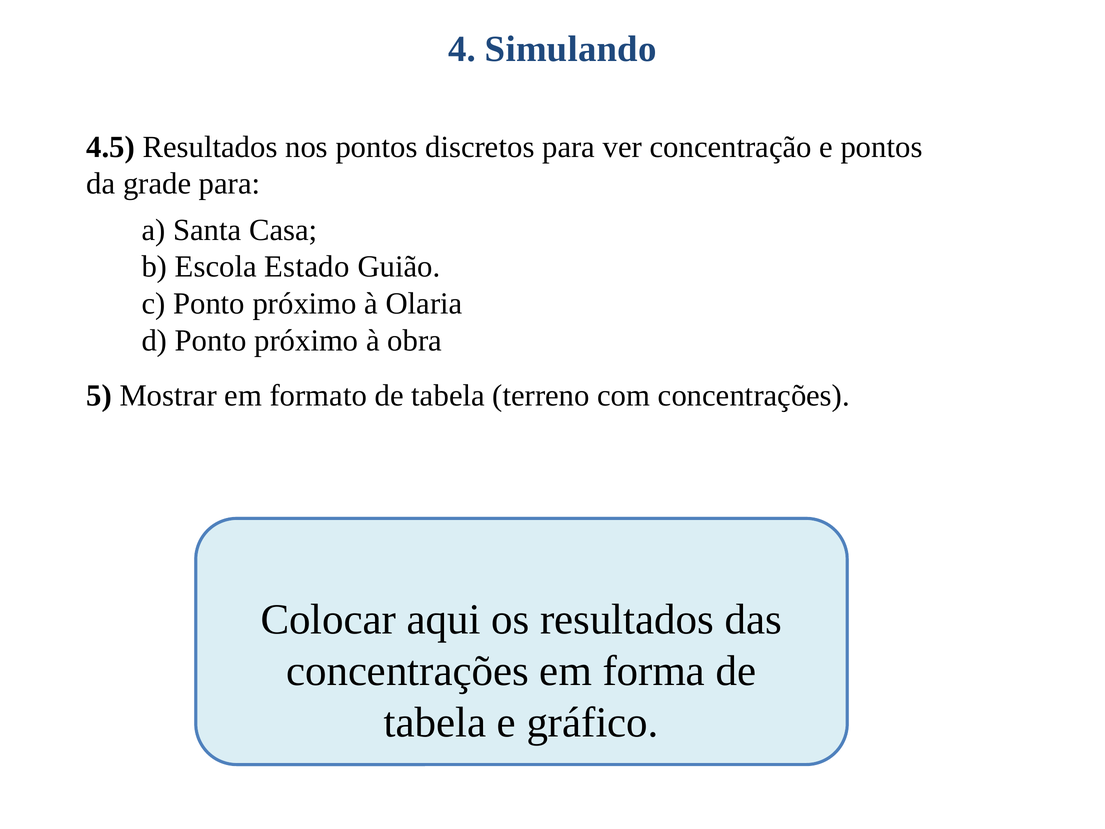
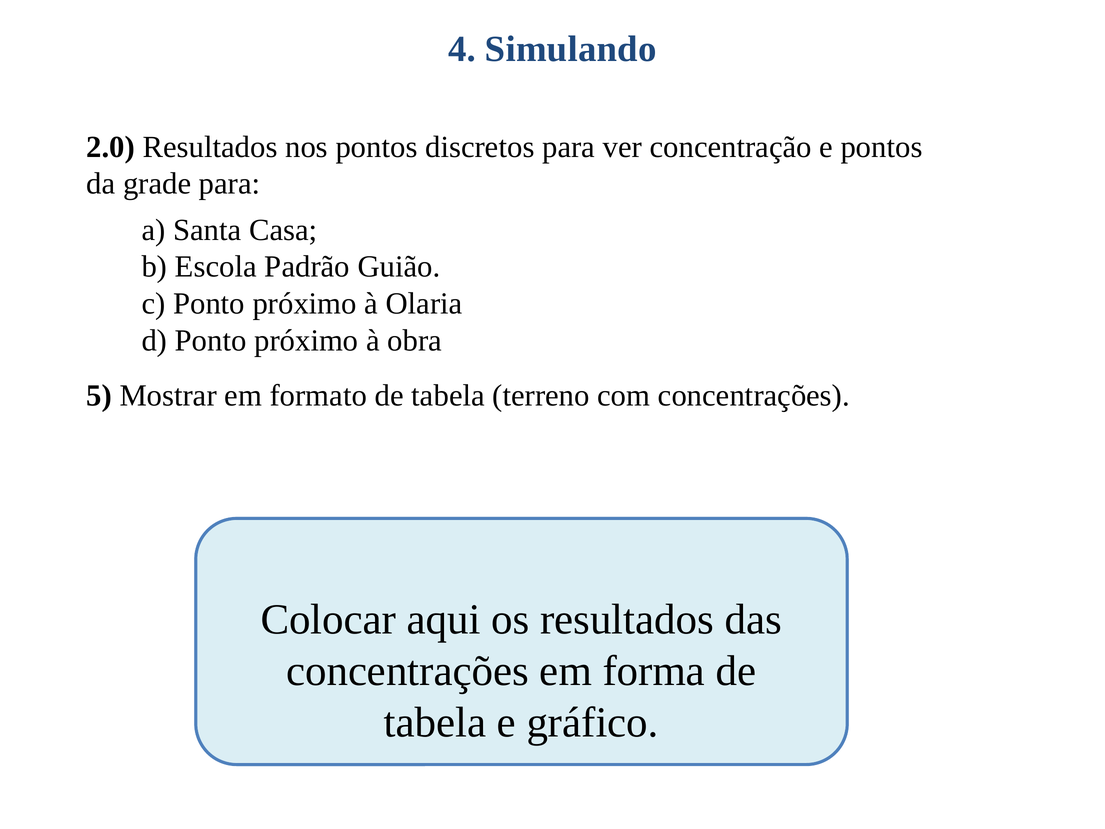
4.5: 4.5 -> 2.0
Estado: Estado -> Padrão
